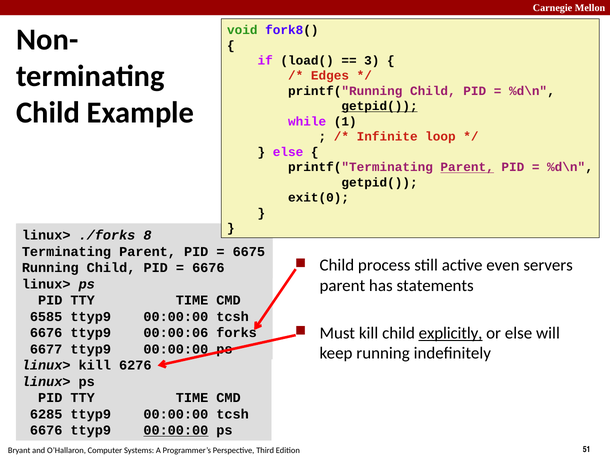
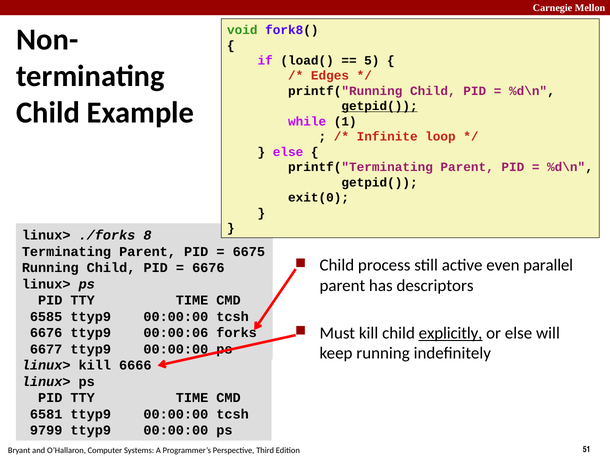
3: 3 -> 5
Parent at (467, 167) underline: present -> none
servers: servers -> parallel
statements: statements -> descriptors
6276: 6276 -> 6666
6285: 6285 -> 6581
6676 at (46, 431): 6676 -> 9799
00:00:00 at (176, 431) underline: present -> none
